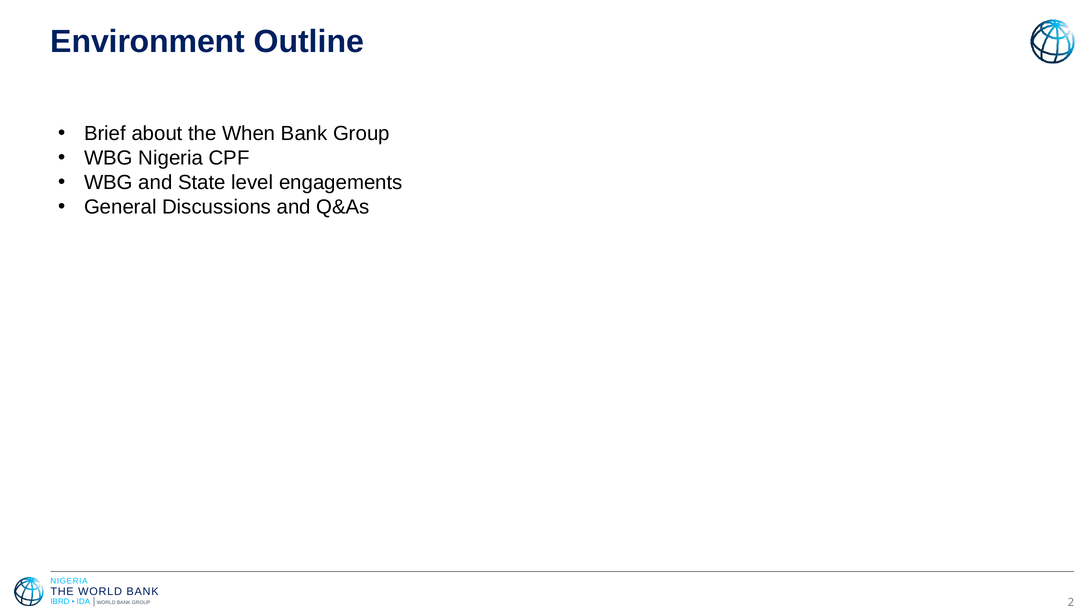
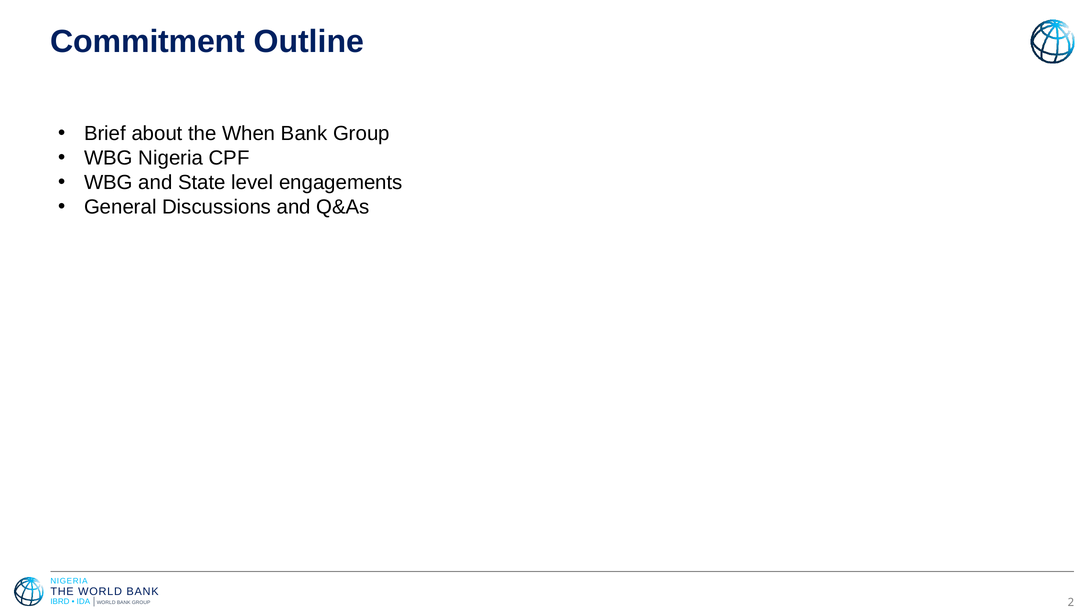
Environment: Environment -> Commitment
